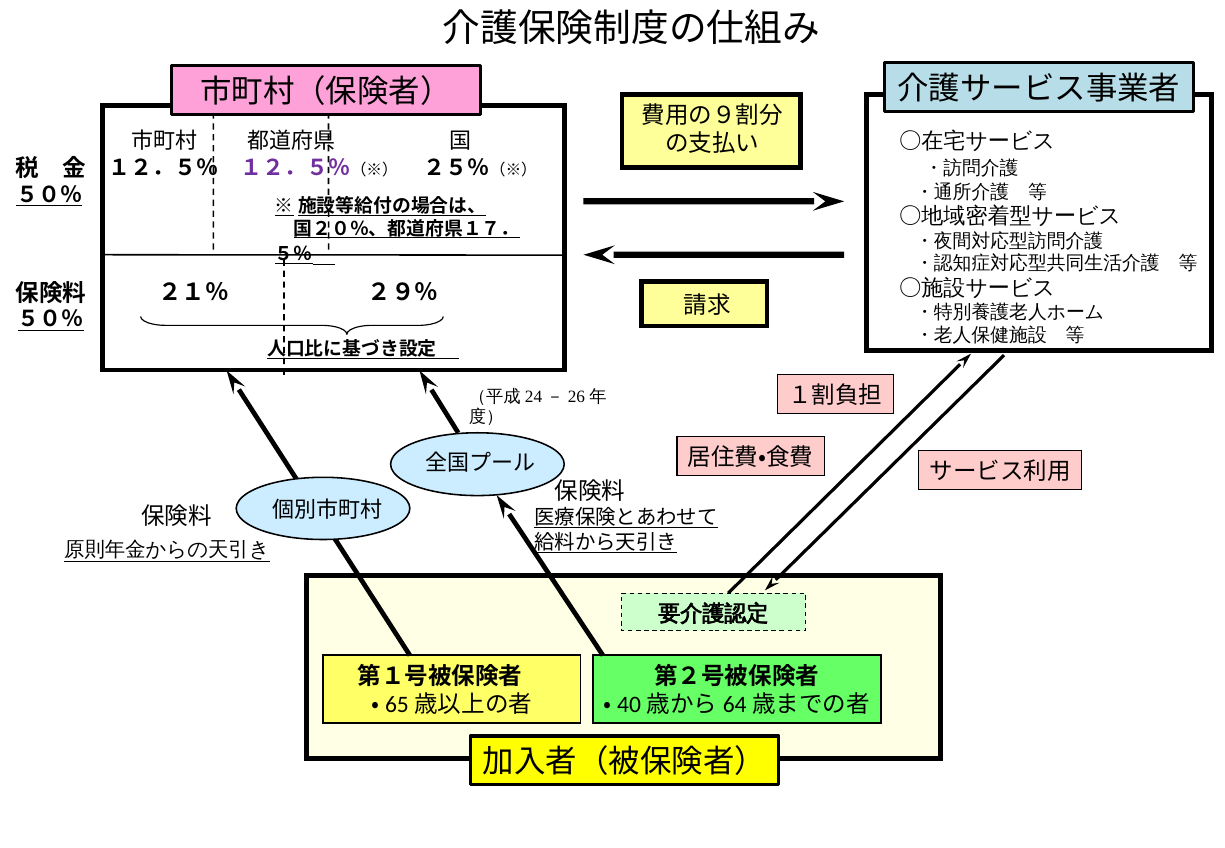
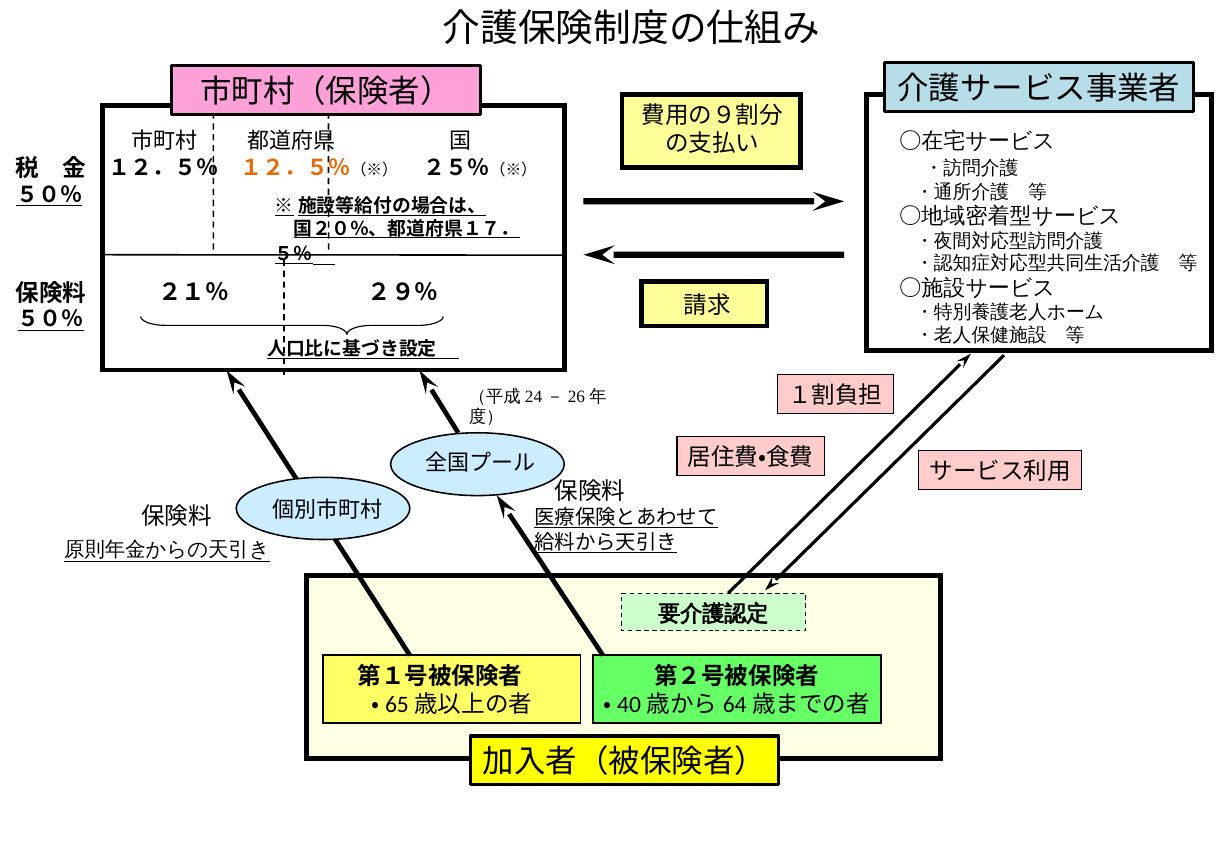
１２．５％ at (296, 168) colour: purple -> orange
